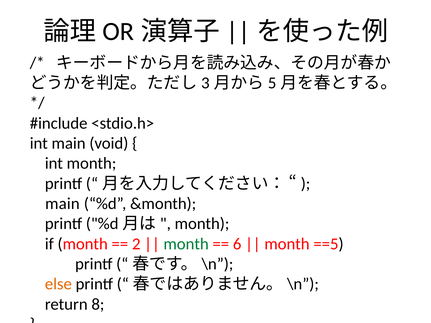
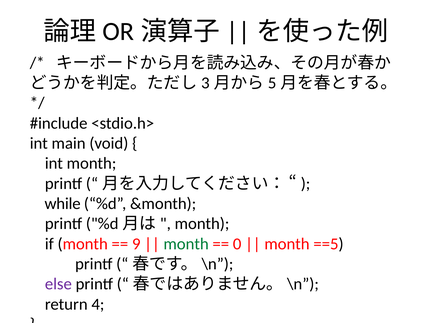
main at (62, 204): main -> while
2: 2 -> 9
6: 6 -> 0
else colour: orange -> purple
8: 8 -> 4
